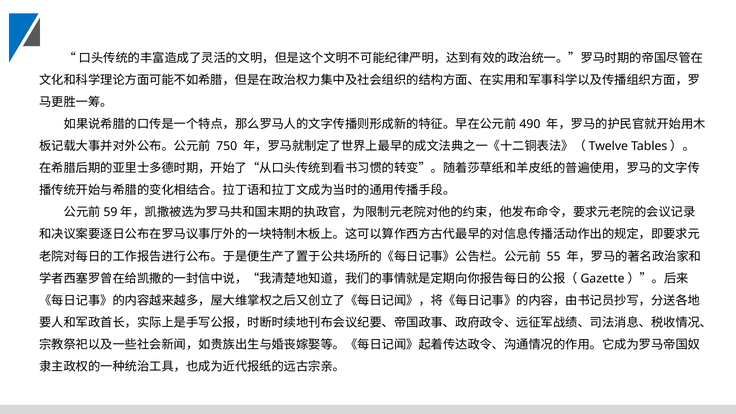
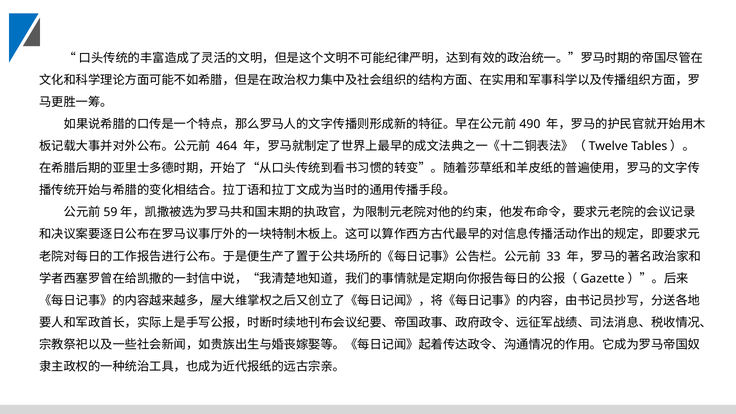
750: 750 -> 464
55: 55 -> 33
